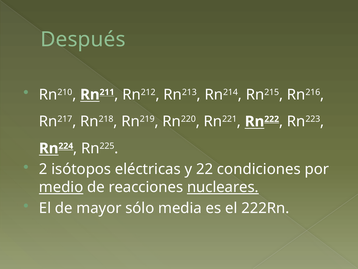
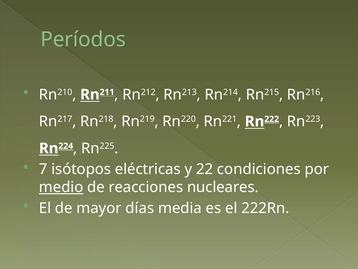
Después: Después -> Períodos
2: 2 -> 7
nucleares underline: present -> none
sólo: sólo -> días
